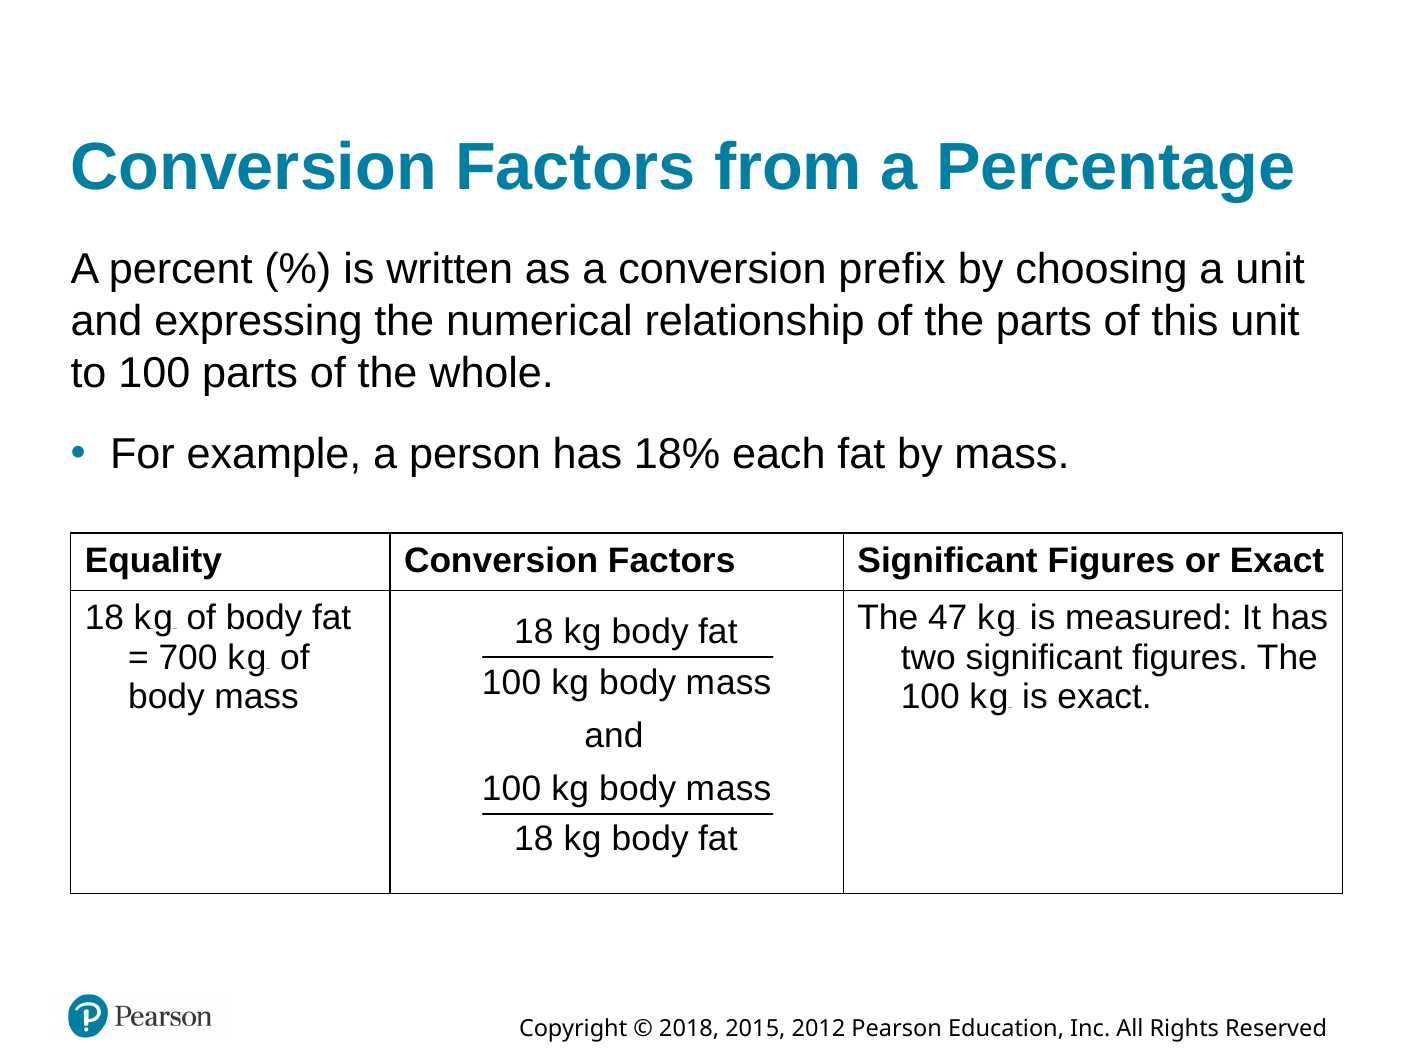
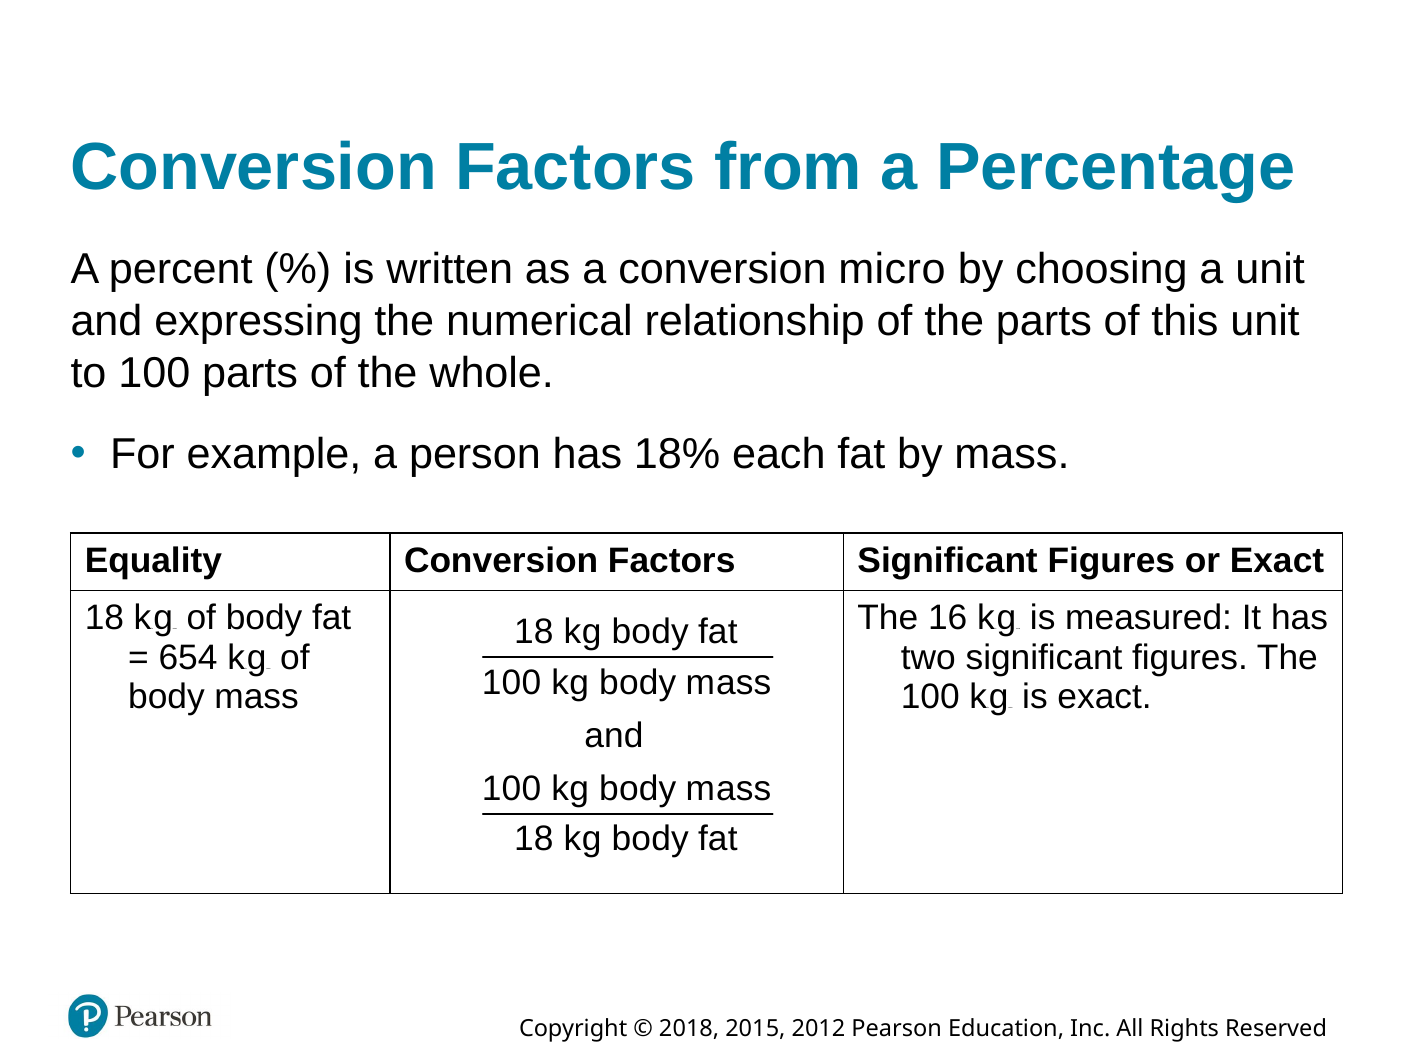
prefix: prefix -> micro
47: 47 -> 16
700: 700 -> 654
